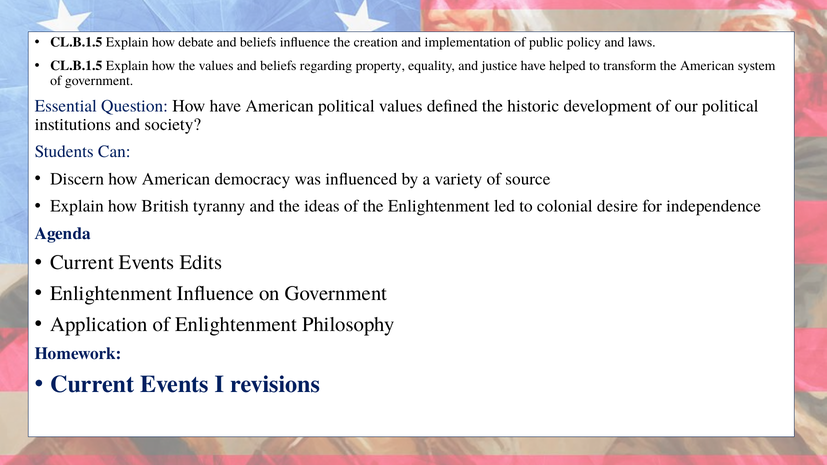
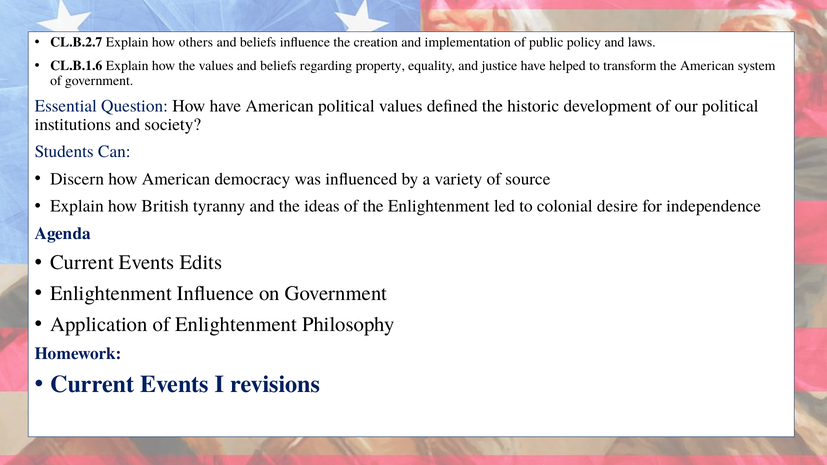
CL.B.1.5 at (76, 42): CL.B.1.5 -> CL.B.2.7
debate: debate -> others
CL.B.1.5 at (76, 66): CL.B.1.5 -> CL.B.1.6
